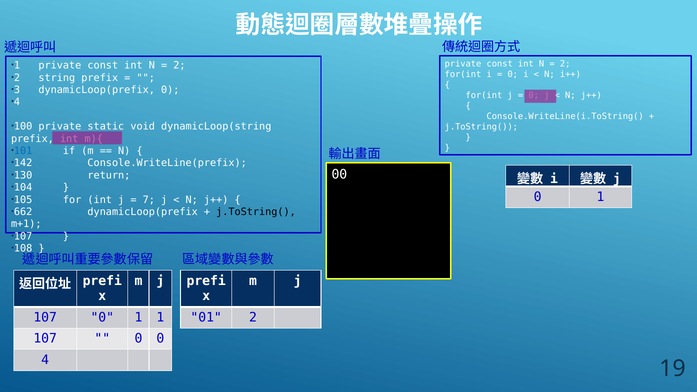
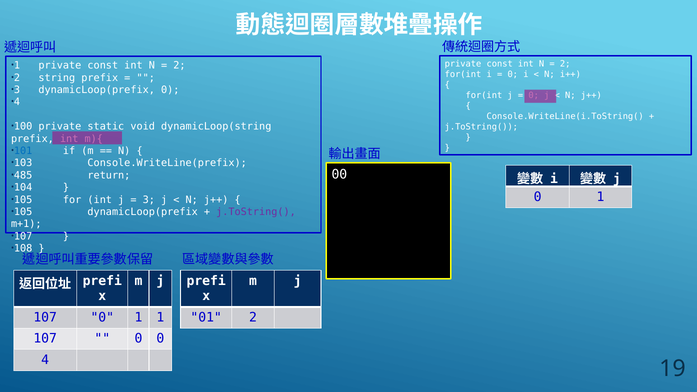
142: 142 -> 103
130: 130 -> 485
7 at (149, 200): 7 -> 3
662 at (23, 212): 662 -> 105
j.ToString( at (256, 212) colour: black -> purple
